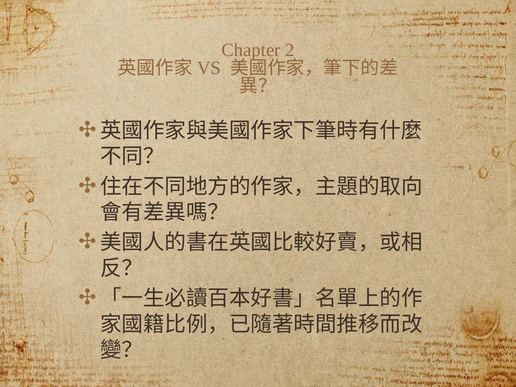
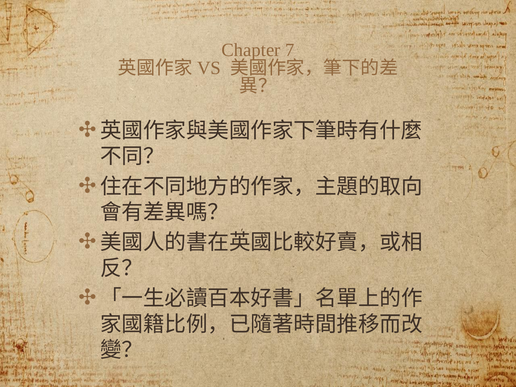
2: 2 -> 7
